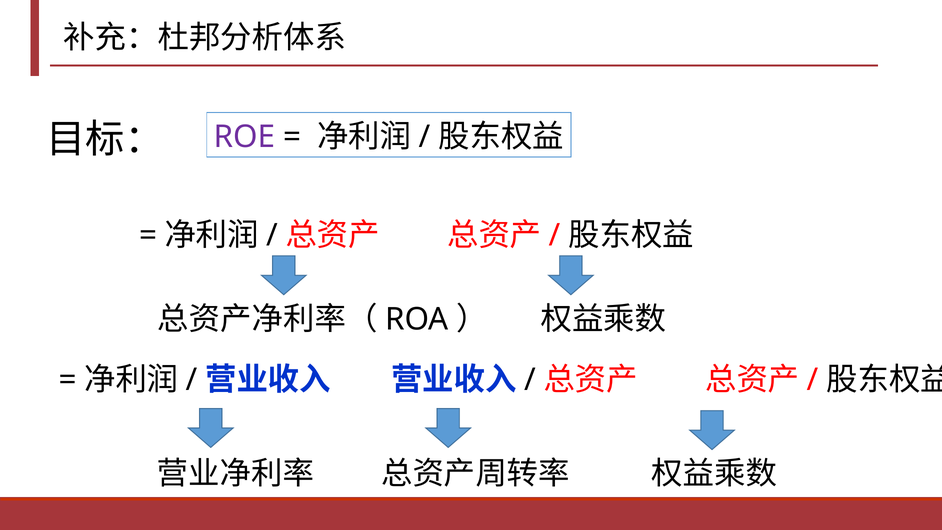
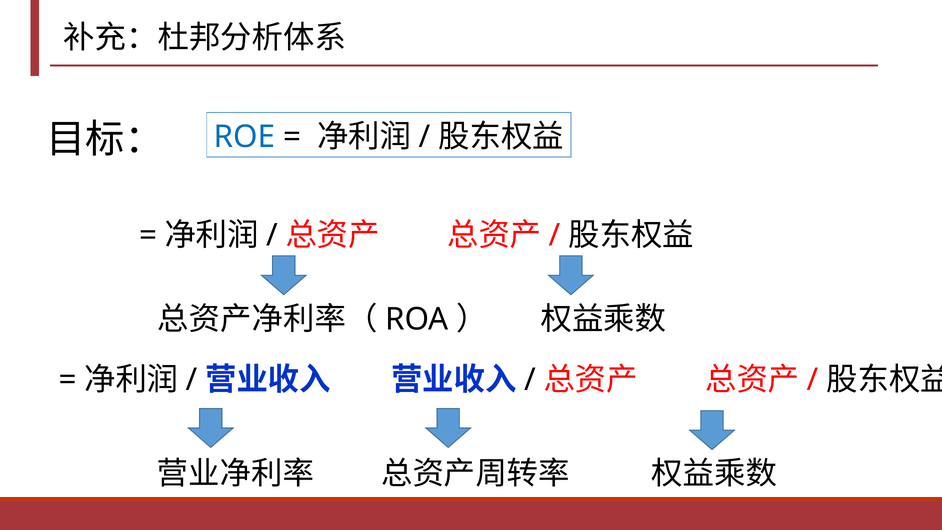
ROE colour: purple -> blue
